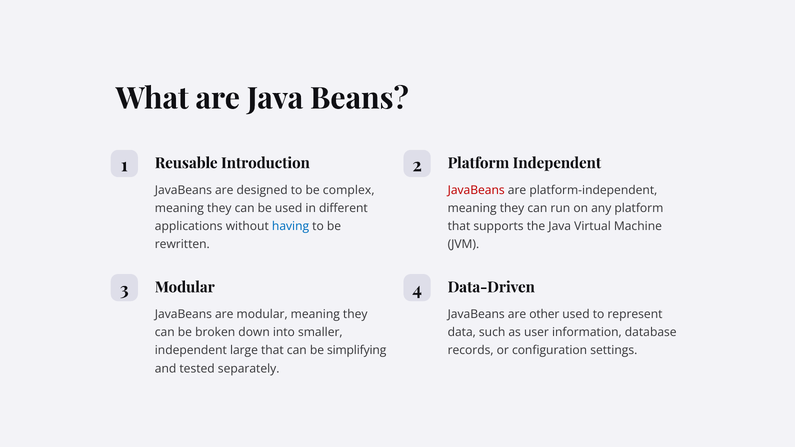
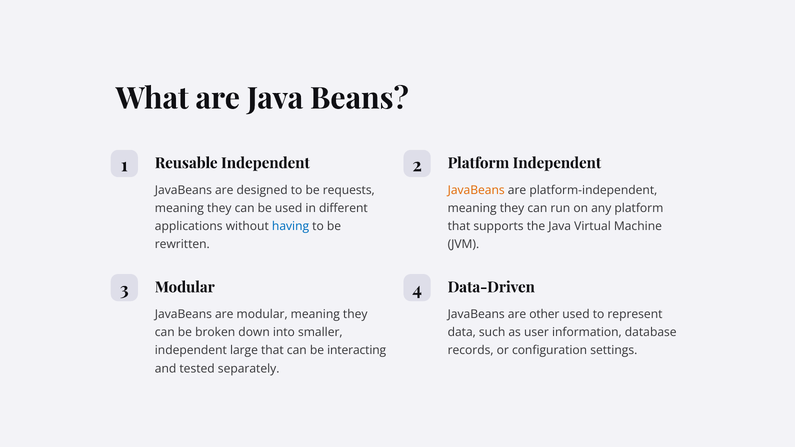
Reusable Introduction: Introduction -> Independent
complex: complex -> requests
JavaBeans at (476, 190) colour: red -> orange
simplifying: simplifying -> interacting
